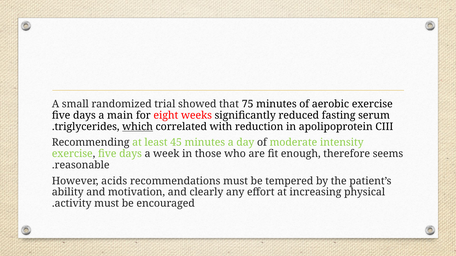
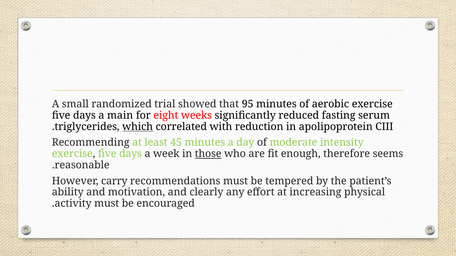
75: 75 -> 95
those underline: none -> present
acids: acids -> carry
